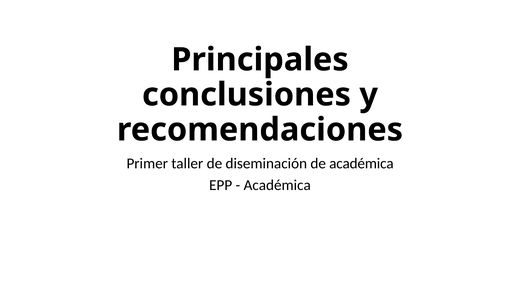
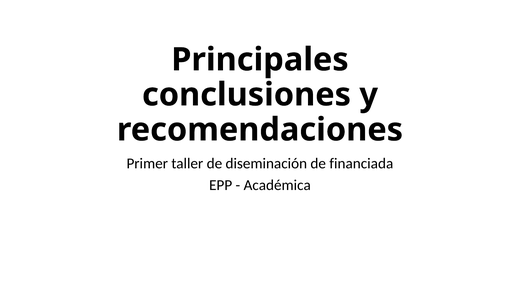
de académica: académica -> financiada
